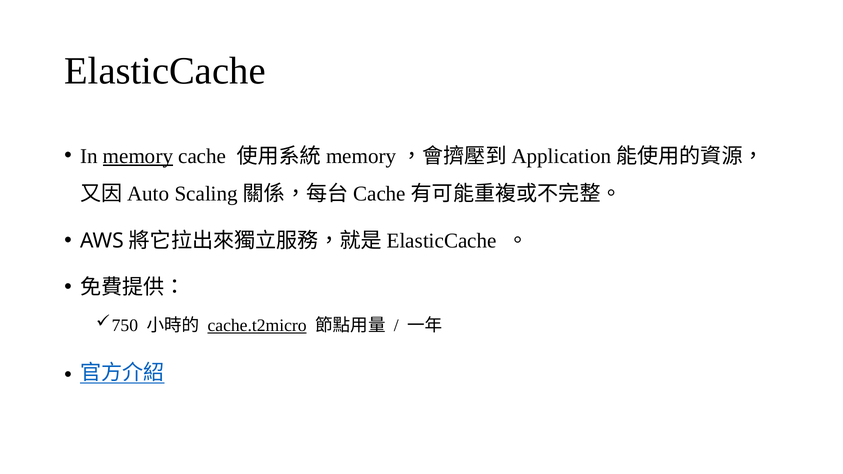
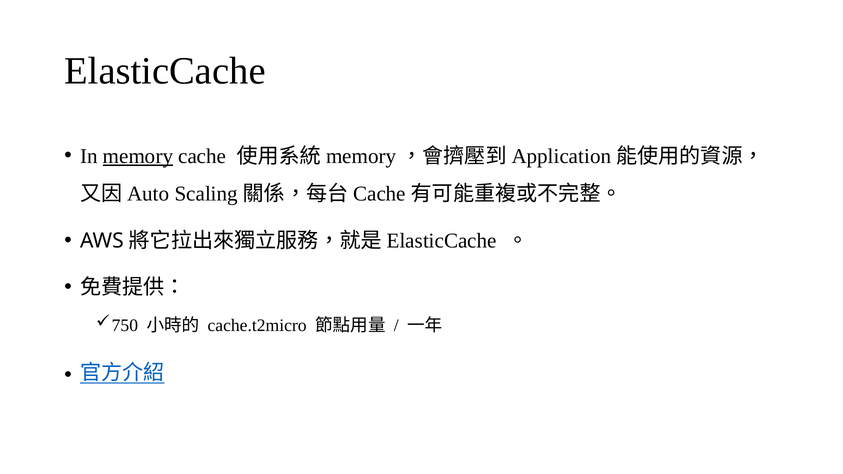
cache.t2micro underline: present -> none
